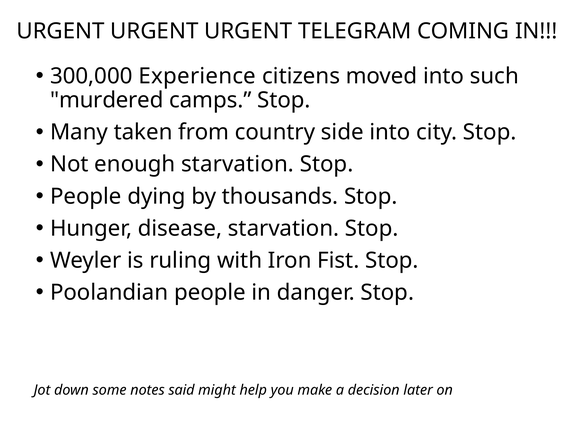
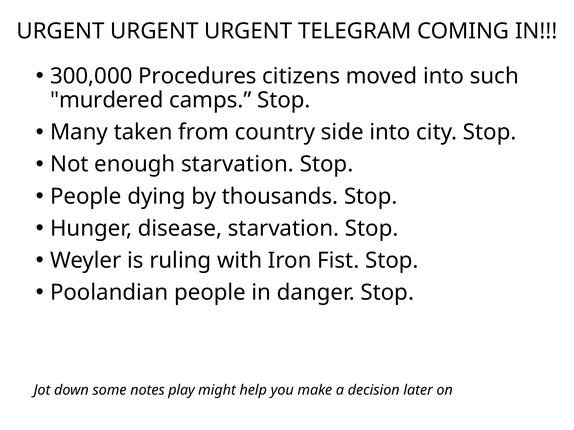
Experience: Experience -> Procedures
said: said -> play
